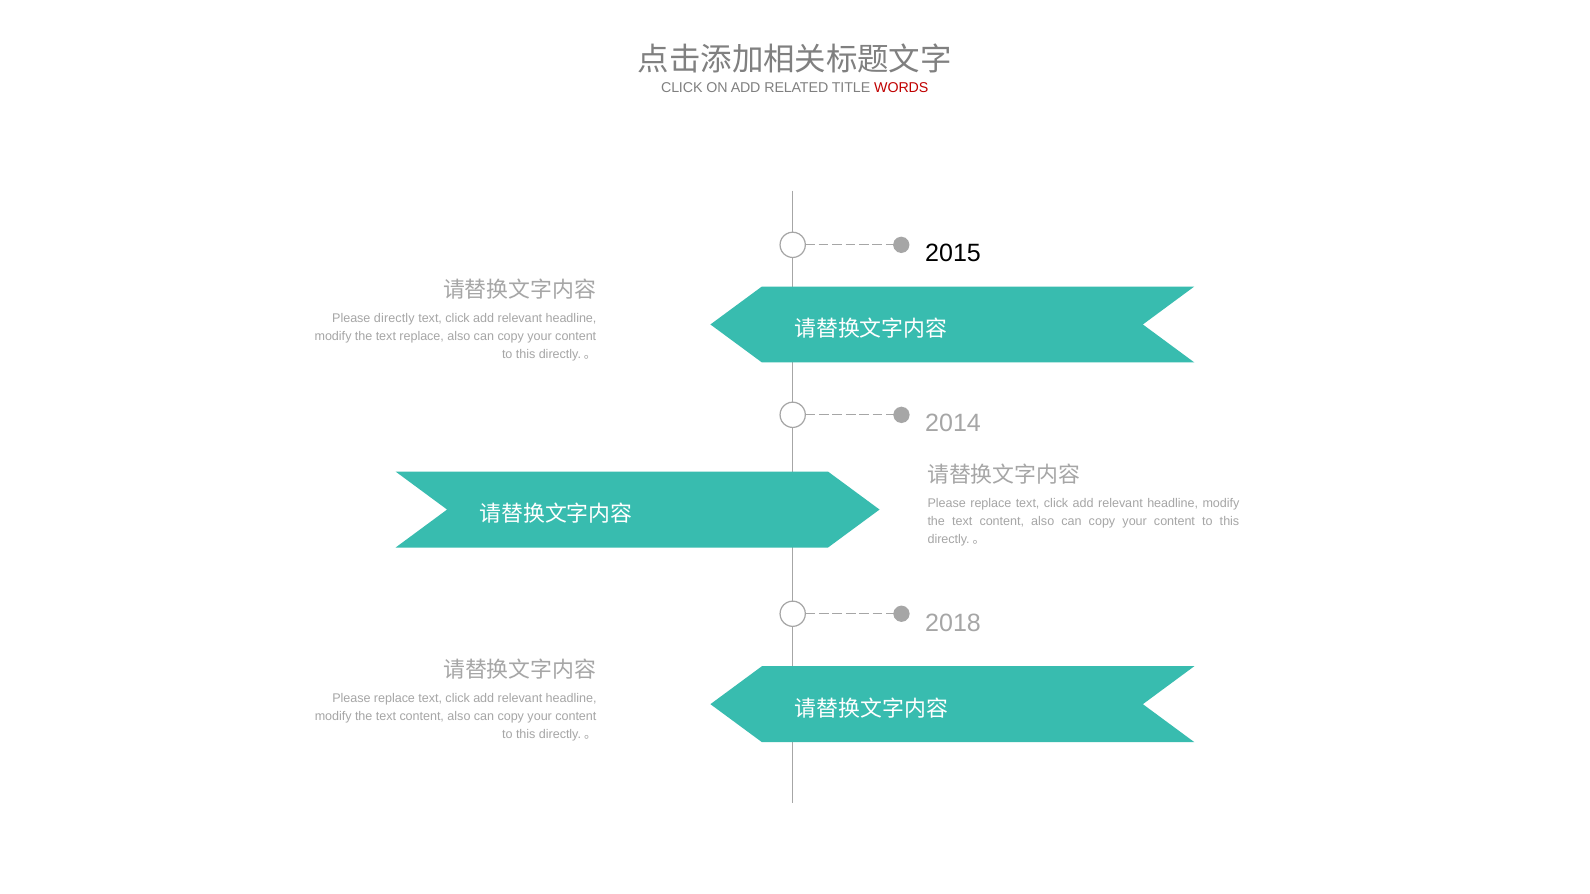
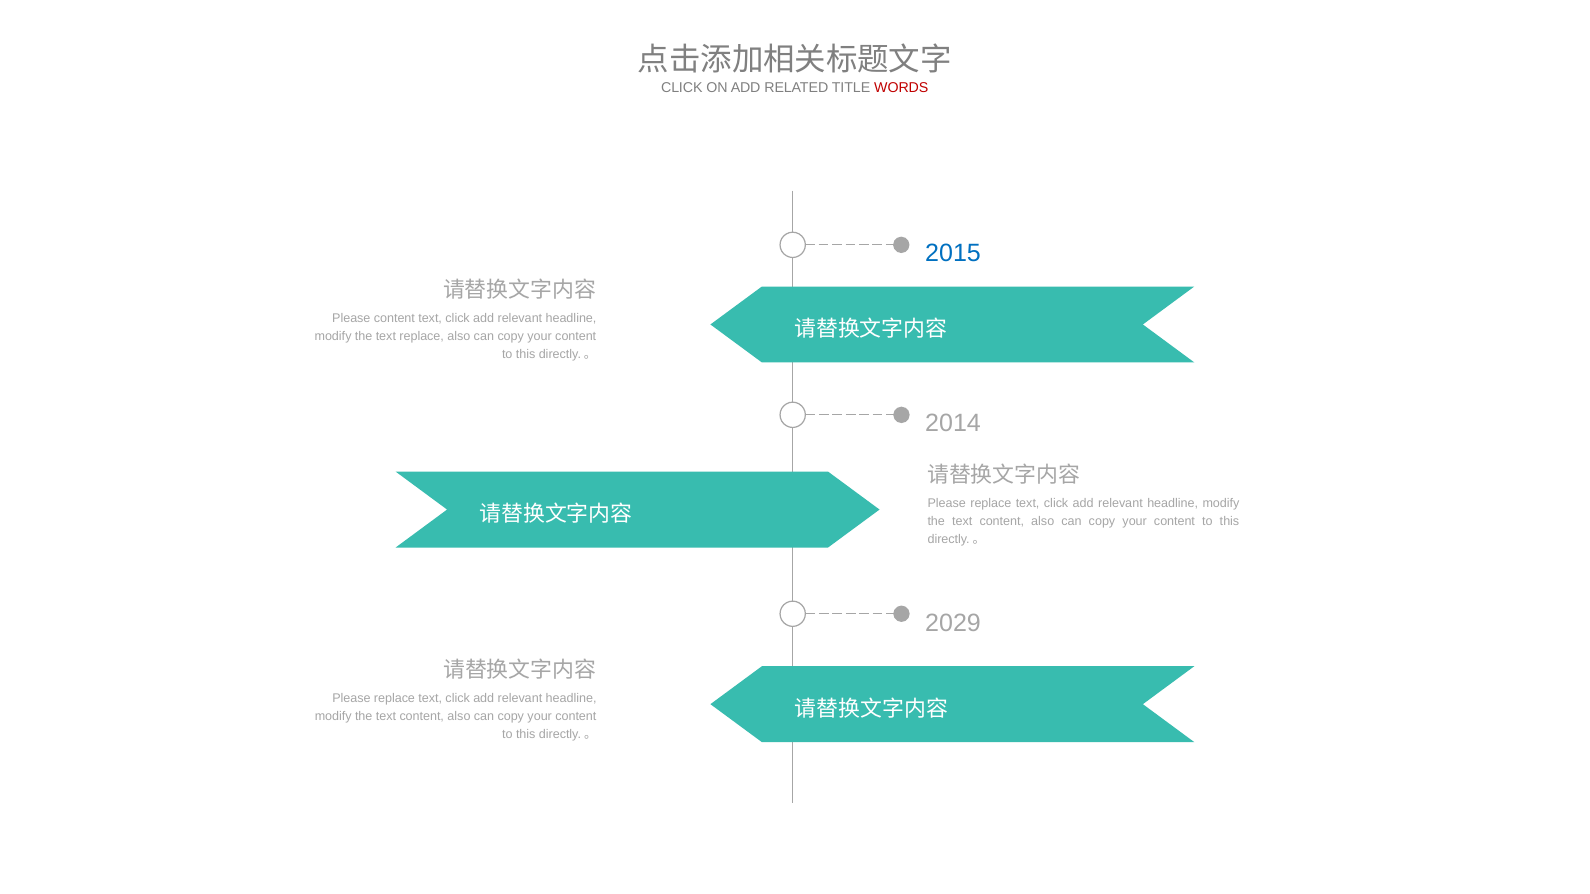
2015 colour: black -> blue
Please directly: directly -> content
2018: 2018 -> 2029
